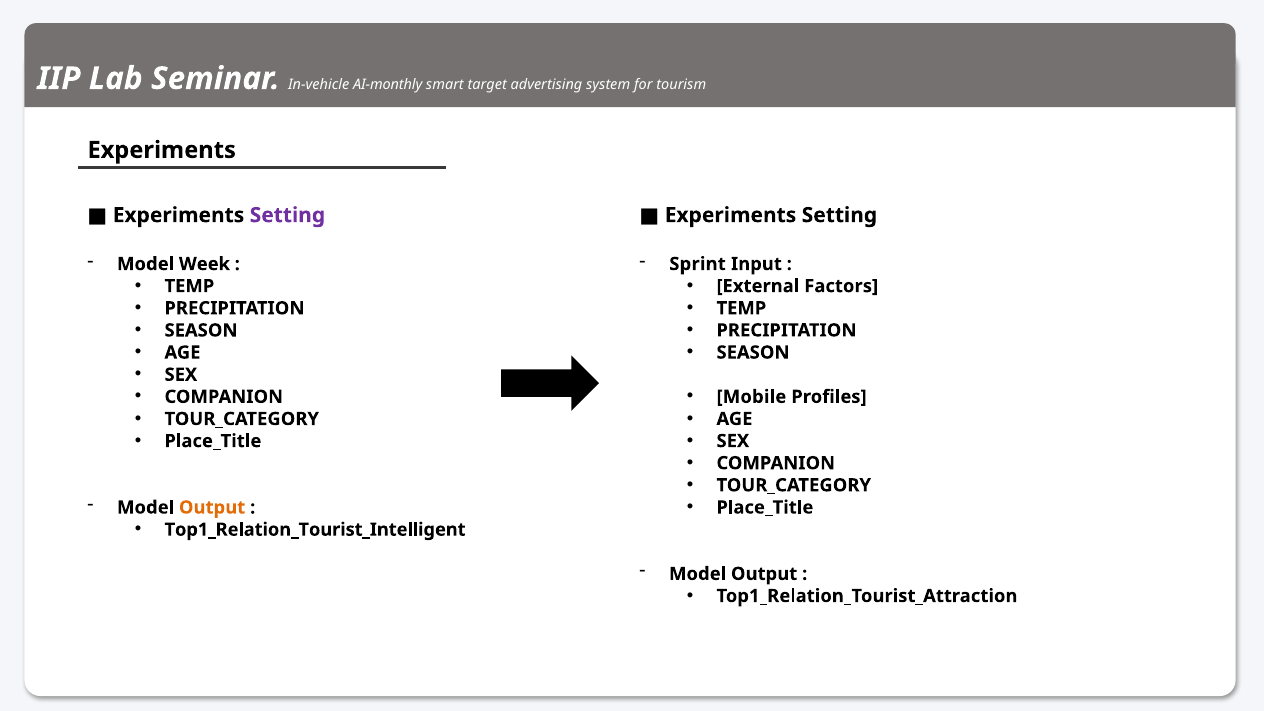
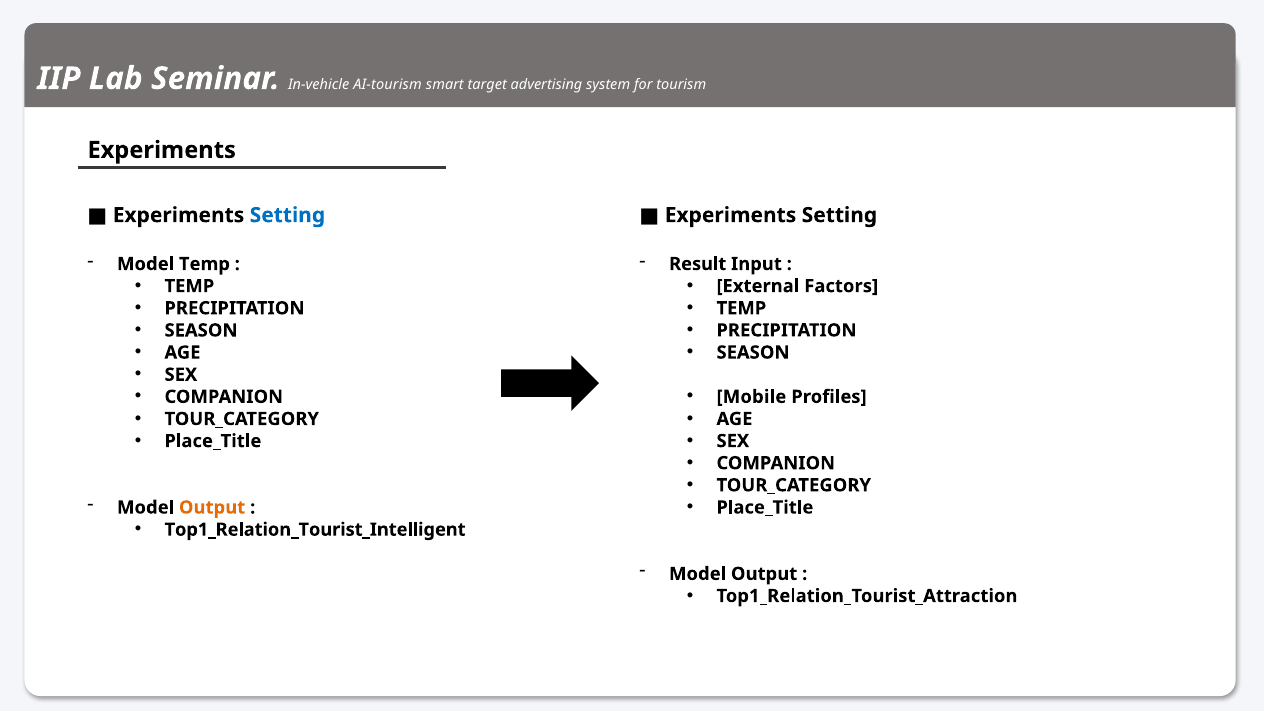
AI-monthly: AI-monthly -> AI-tourism
Setting at (287, 215) colour: purple -> blue
Model Week: Week -> Temp
Sprint: Sprint -> Result
